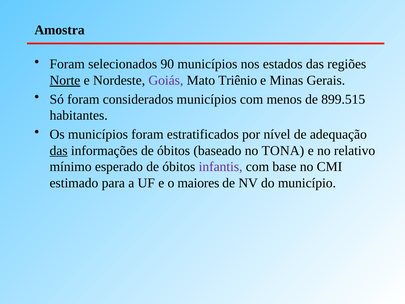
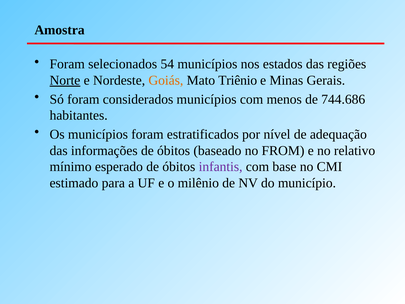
90: 90 -> 54
Goiás colour: purple -> orange
899.515: 899.515 -> 744.686
das at (59, 150) underline: present -> none
TONA: TONA -> FROM
maiores: maiores -> milênio
